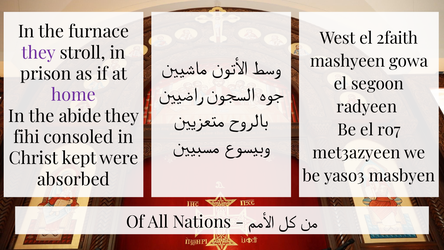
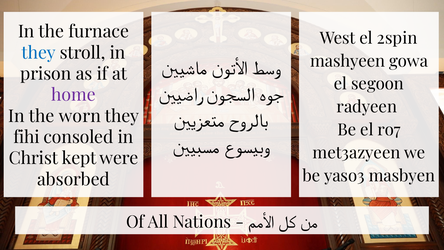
2faith: 2faith -> 2spin
they at (39, 53) colour: purple -> blue
abide: abide -> worn
